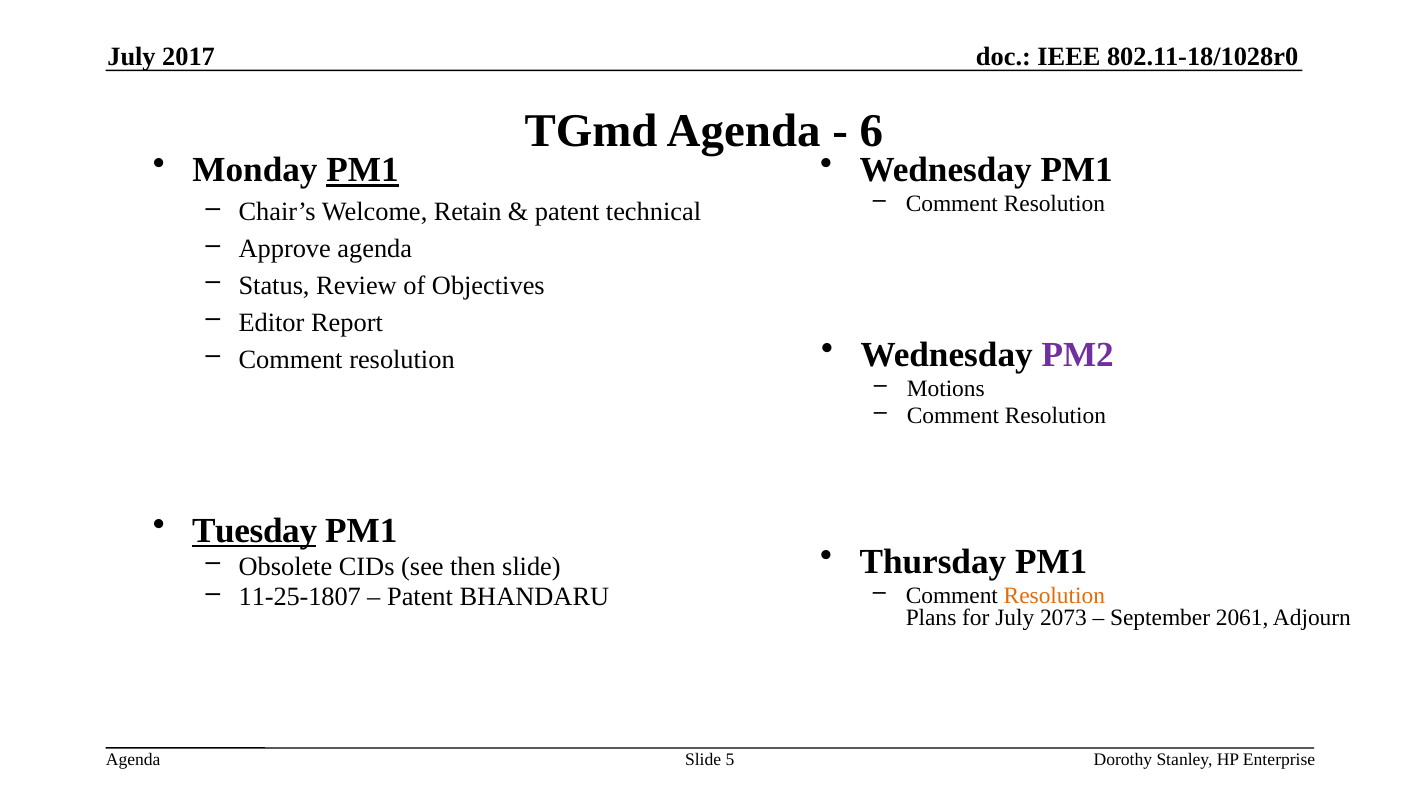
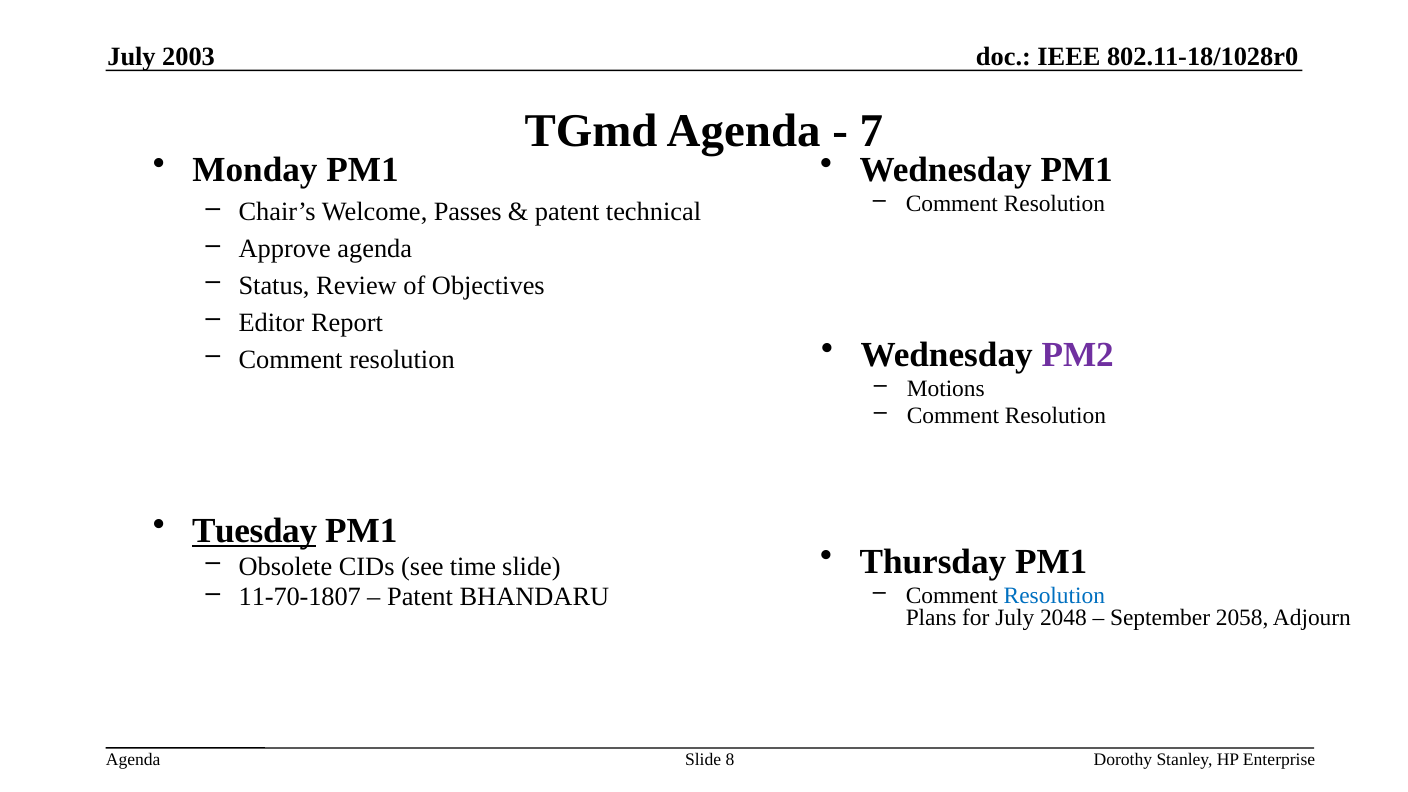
2017: 2017 -> 2003
6: 6 -> 7
PM1 at (363, 170) underline: present -> none
Retain: Retain -> Passes
then: then -> time
11-25-1807: 11-25-1807 -> 11-70-1807
Resolution at (1054, 595) colour: orange -> blue
2073: 2073 -> 2048
2061: 2061 -> 2058
5: 5 -> 8
